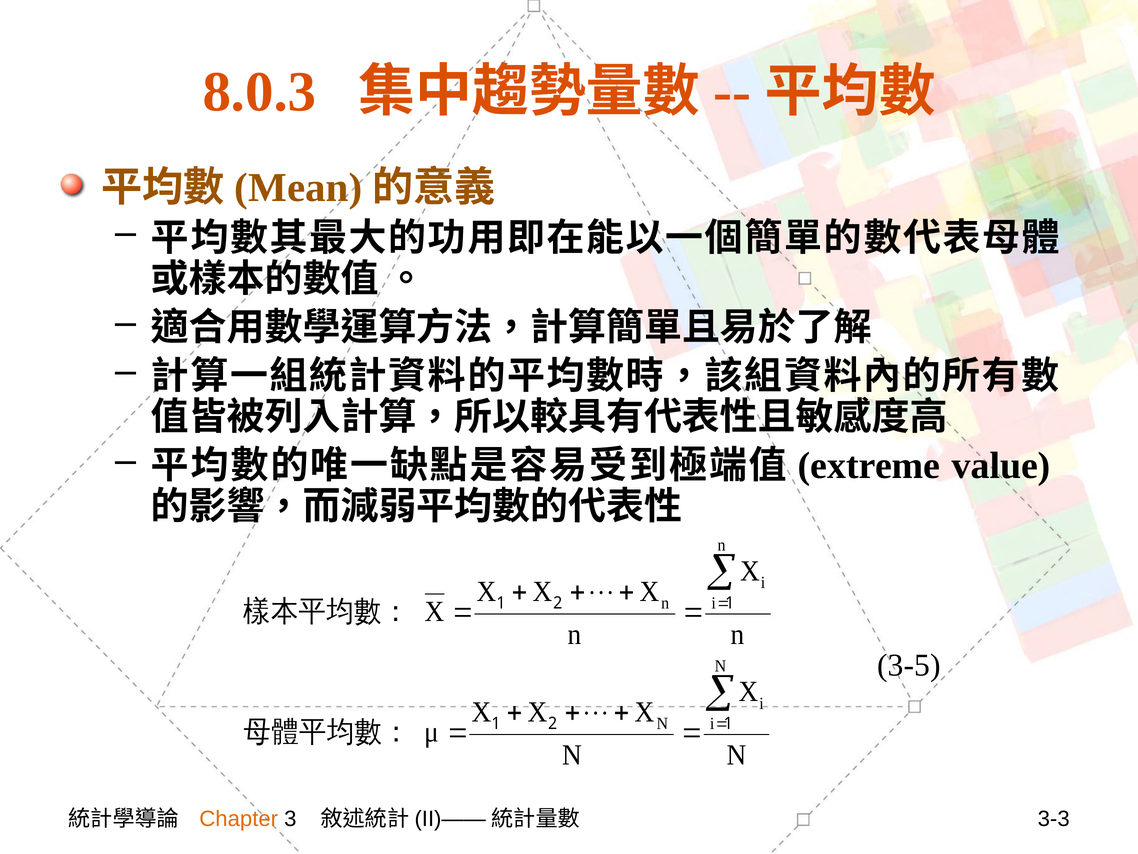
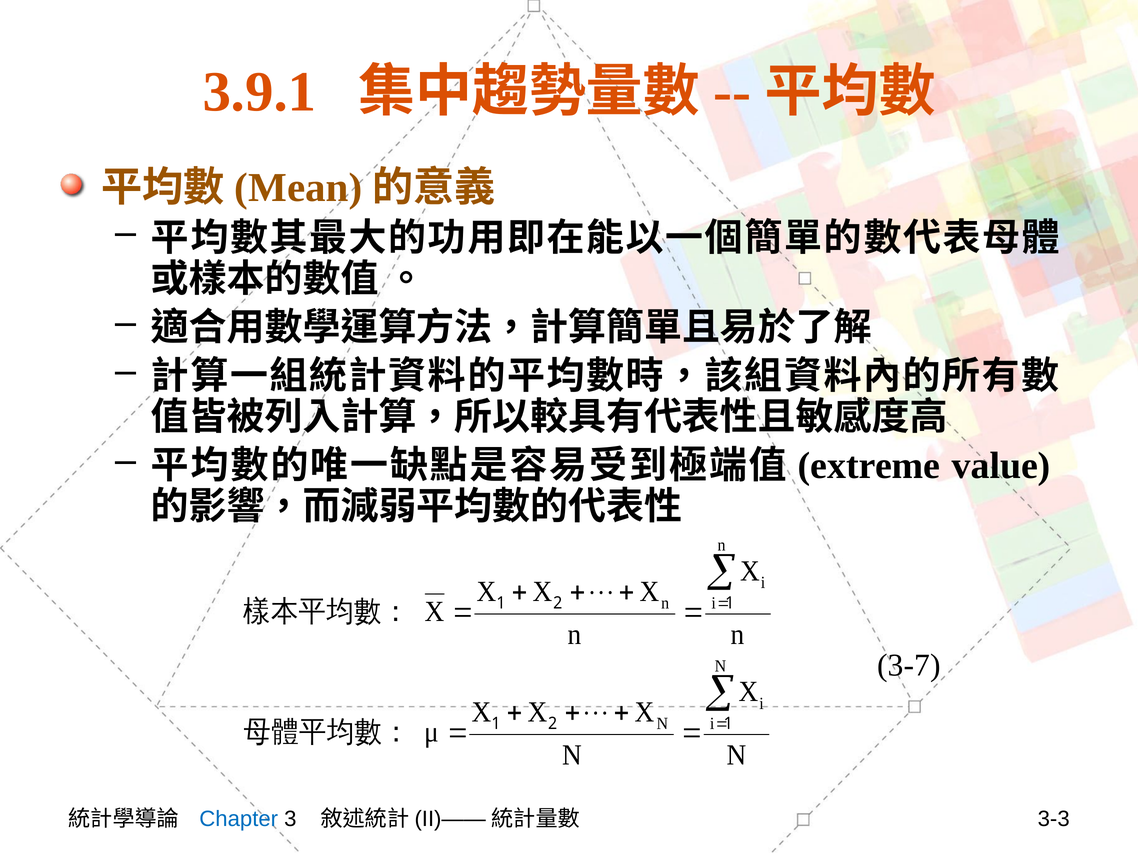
8.0.3: 8.0.3 -> 3.9.1
3-5: 3-5 -> 3-7
Chapter colour: orange -> blue
